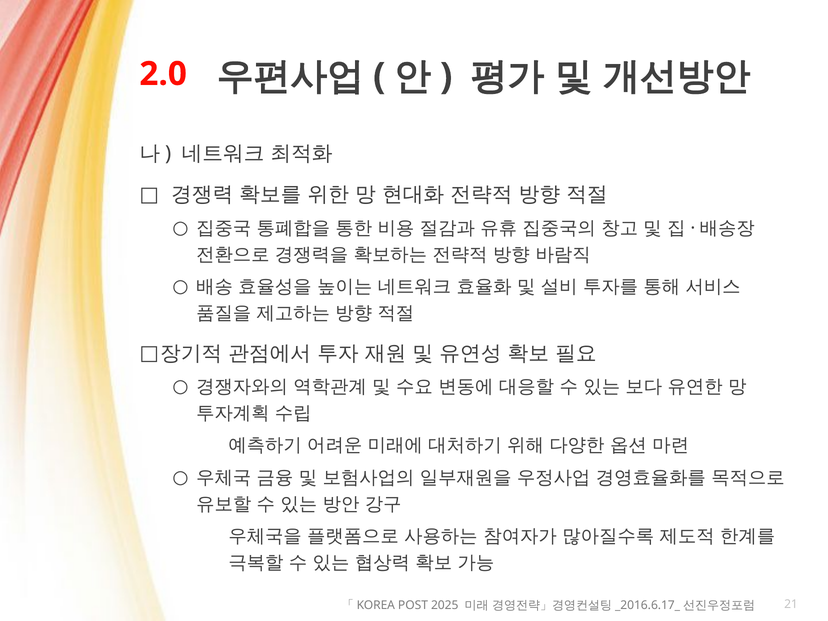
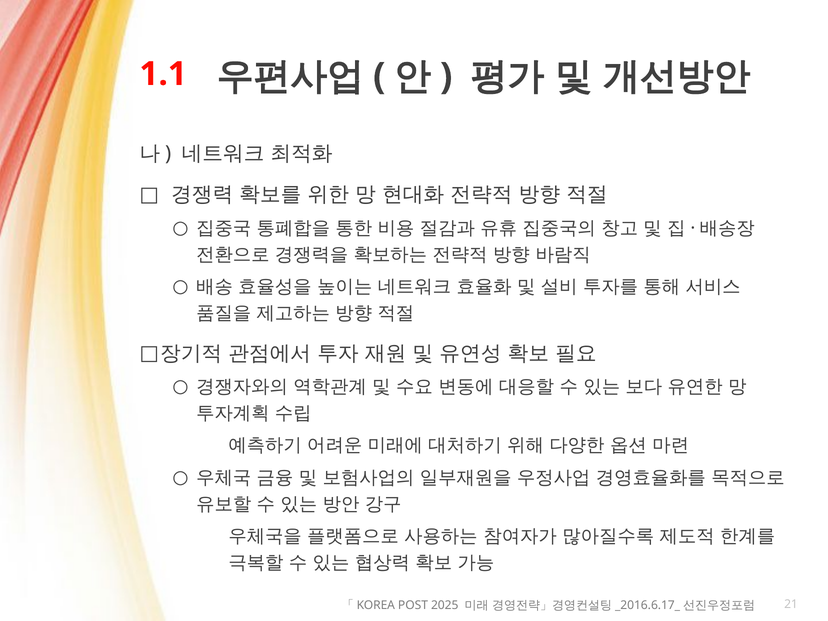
2.0: 2.0 -> 1.1
